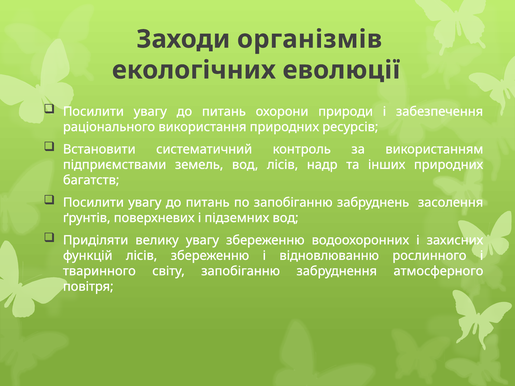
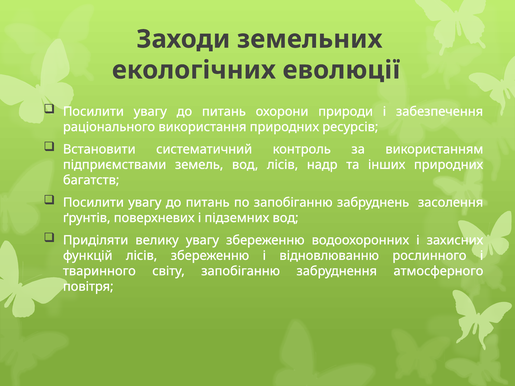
організмів: організмів -> земельних
